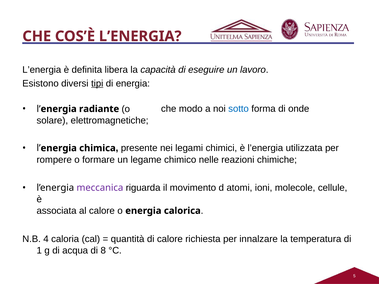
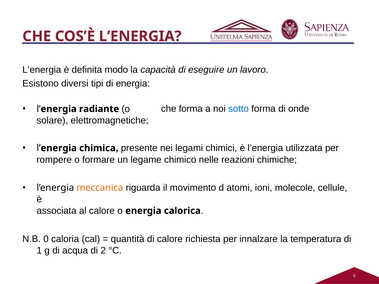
libera: libera -> modo
tipi underline: present -> none
che modo: modo -> forma
meccanica colour: purple -> orange
4: 4 -> 0
8: 8 -> 2
